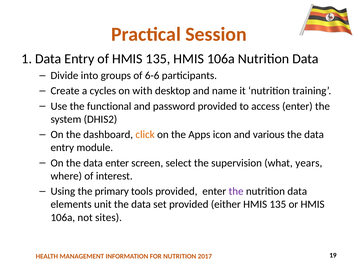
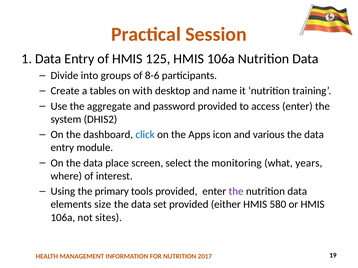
of HMIS 135: 135 -> 125
6-6: 6-6 -> 8-6
cycles: cycles -> tables
functional: functional -> aggregate
click colour: orange -> blue
data enter: enter -> place
supervision: supervision -> monitoring
unit: unit -> size
either HMIS 135: 135 -> 580
